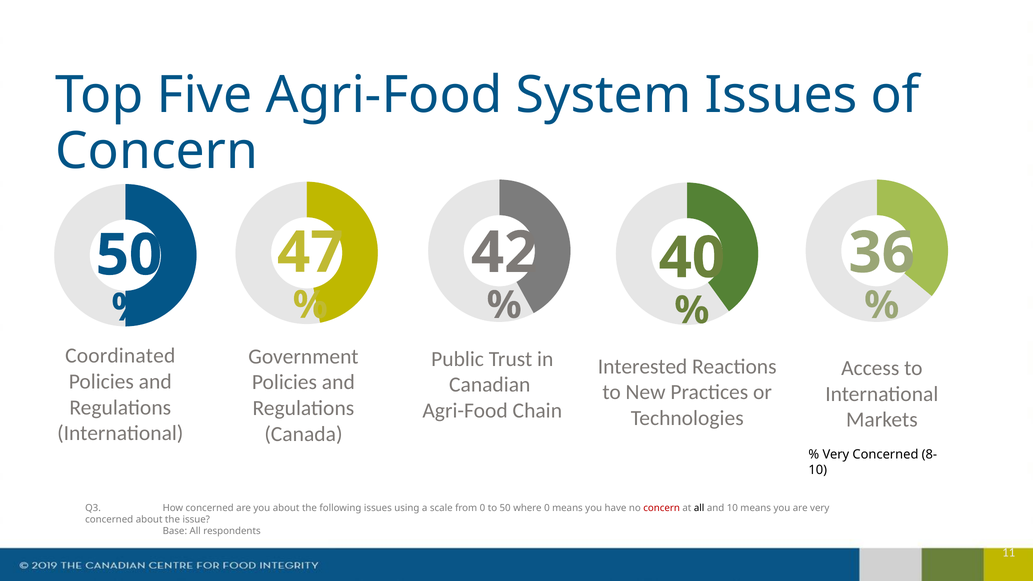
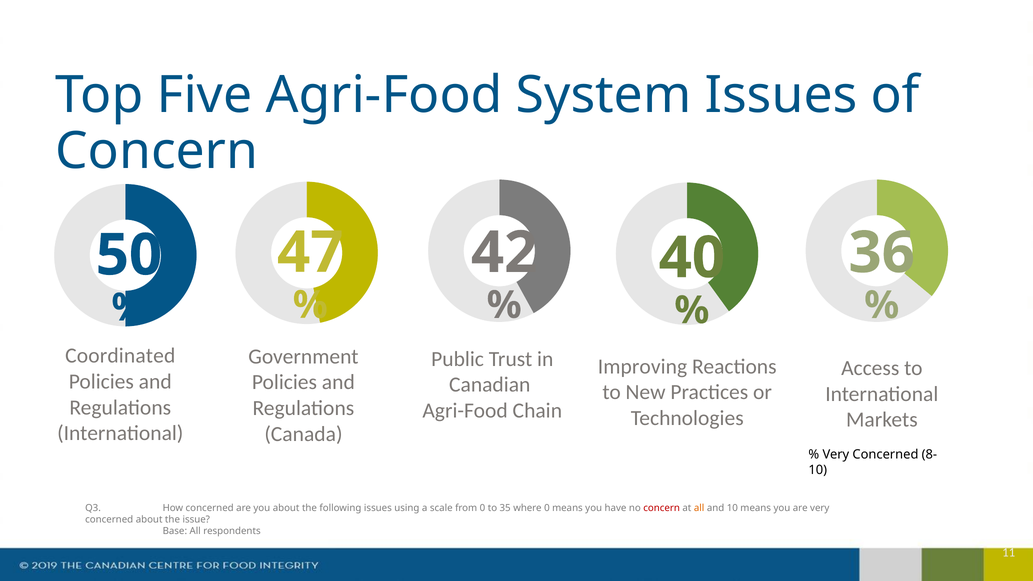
Interested: Interested -> Improving
to 50: 50 -> 35
all at (699, 508) colour: black -> orange
